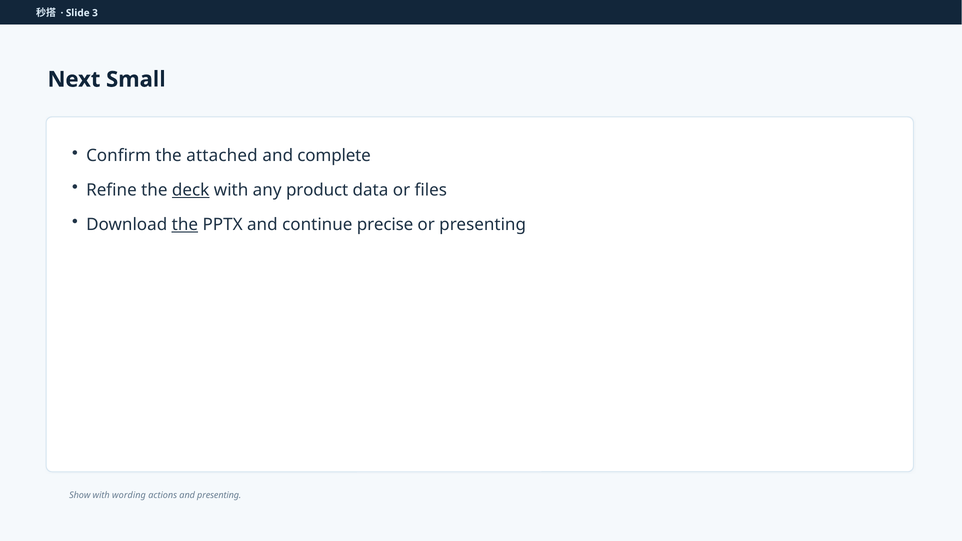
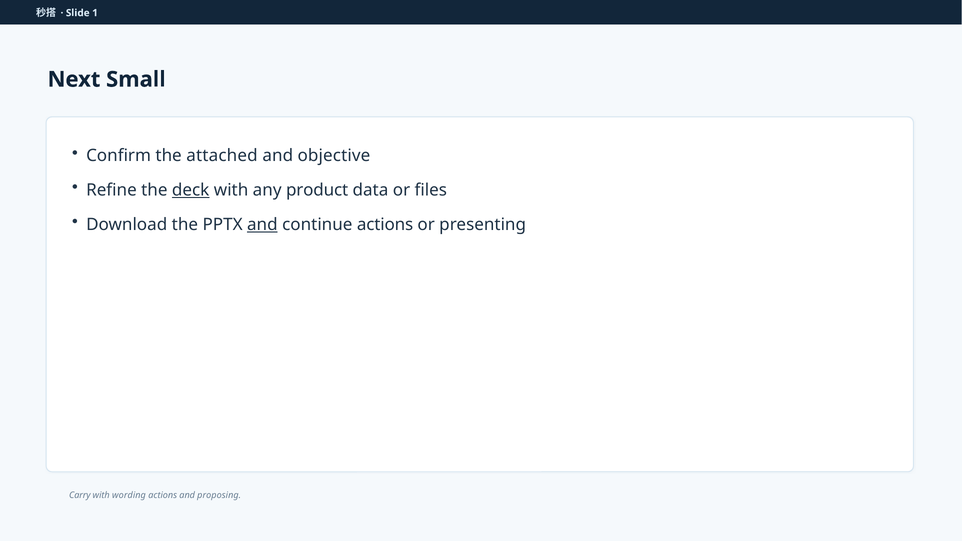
3: 3 -> 1
complete: complete -> objective
the at (185, 225) underline: present -> none
and at (262, 225) underline: none -> present
continue precise: precise -> actions
Show: Show -> Carry
and presenting: presenting -> proposing
